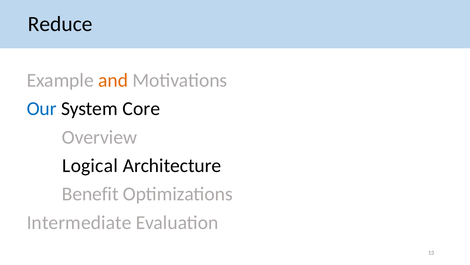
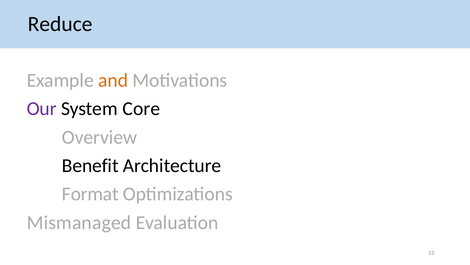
Our colour: blue -> purple
Logical: Logical -> Benefit
Benefit: Benefit -> Format
Intermediate: Intermediate -> Mismanaged
